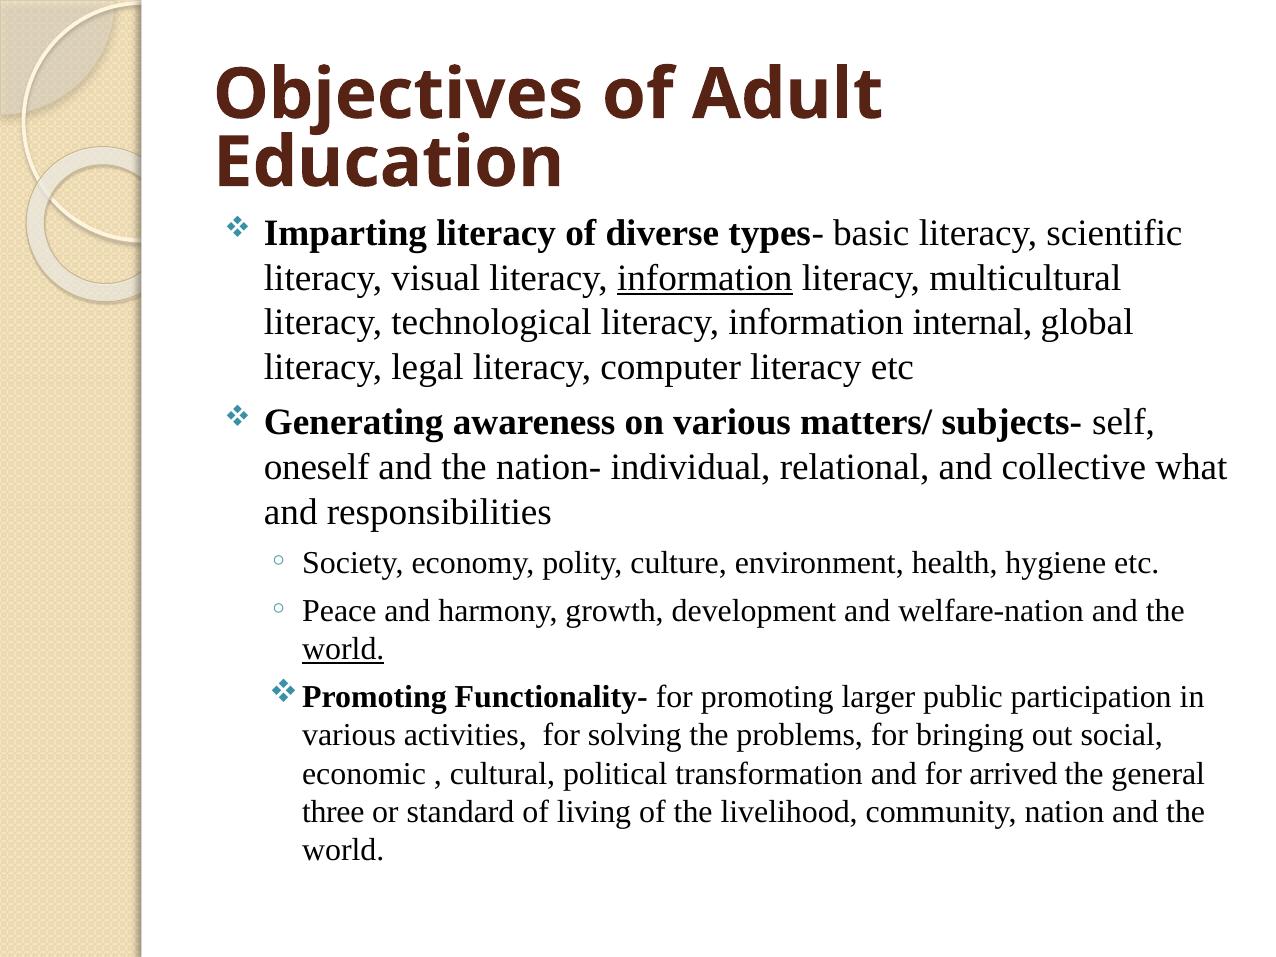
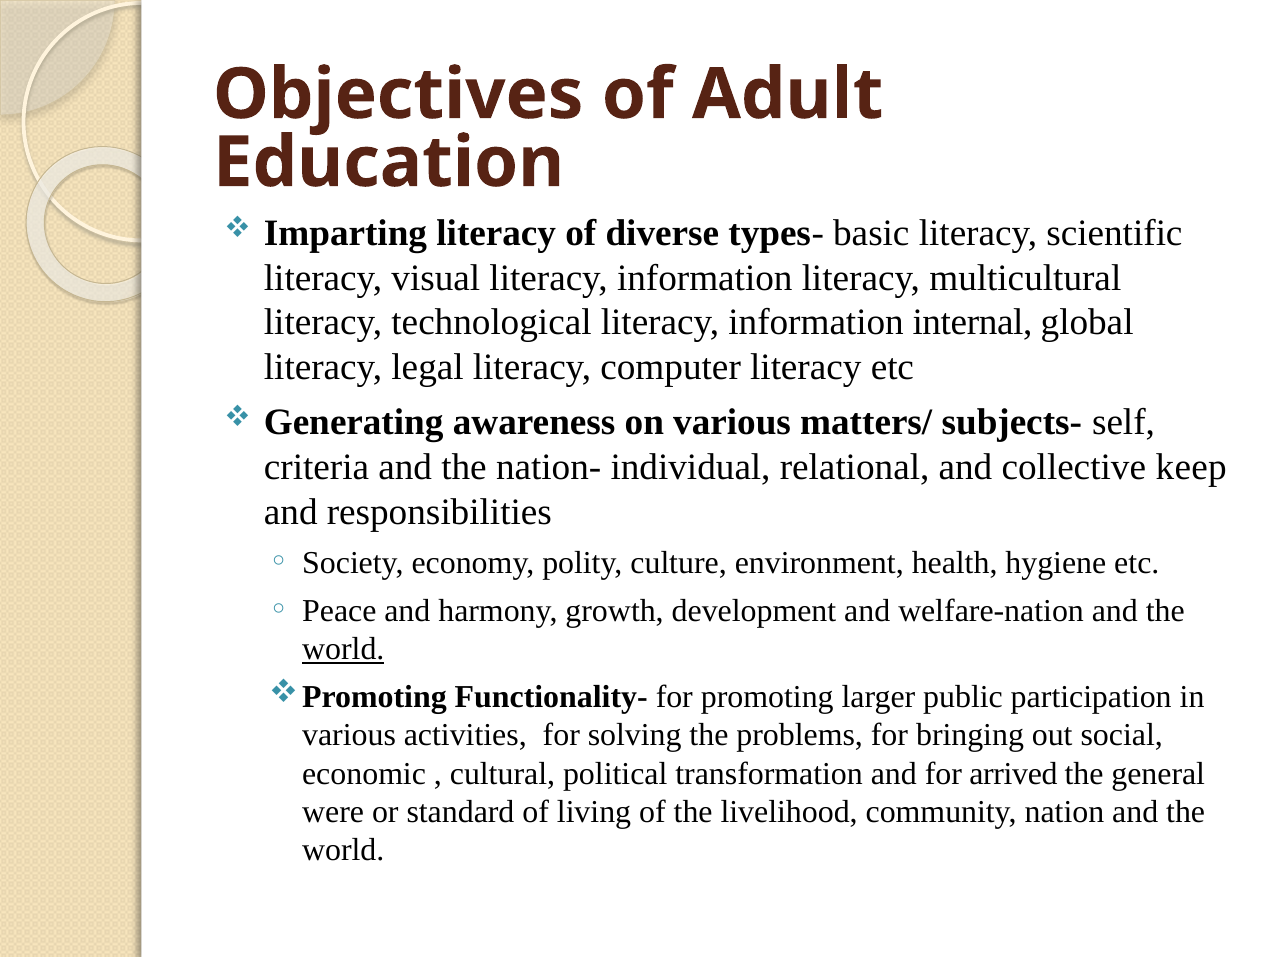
information at (705, 278) underline: present -> none
oneself: oneself -> criteria
what: what -> keep
three: three -> were
